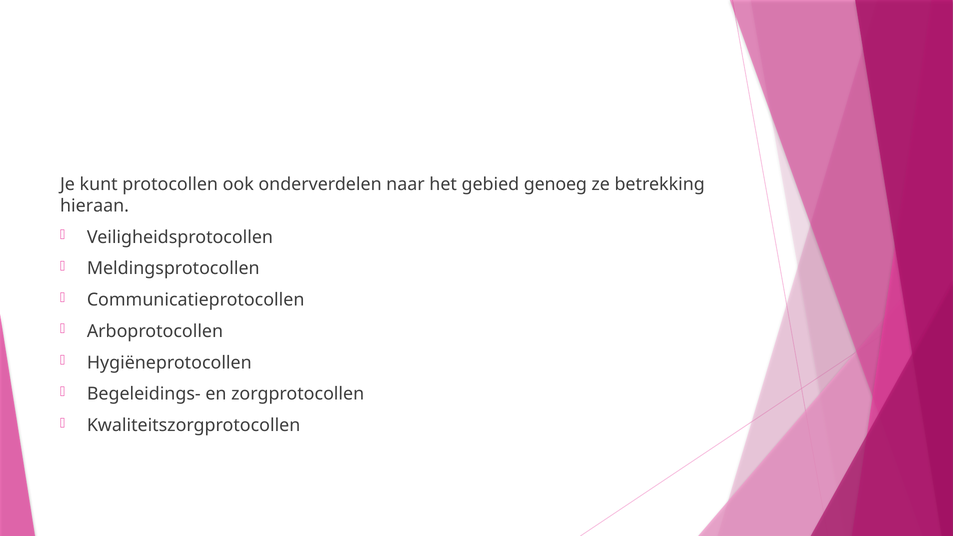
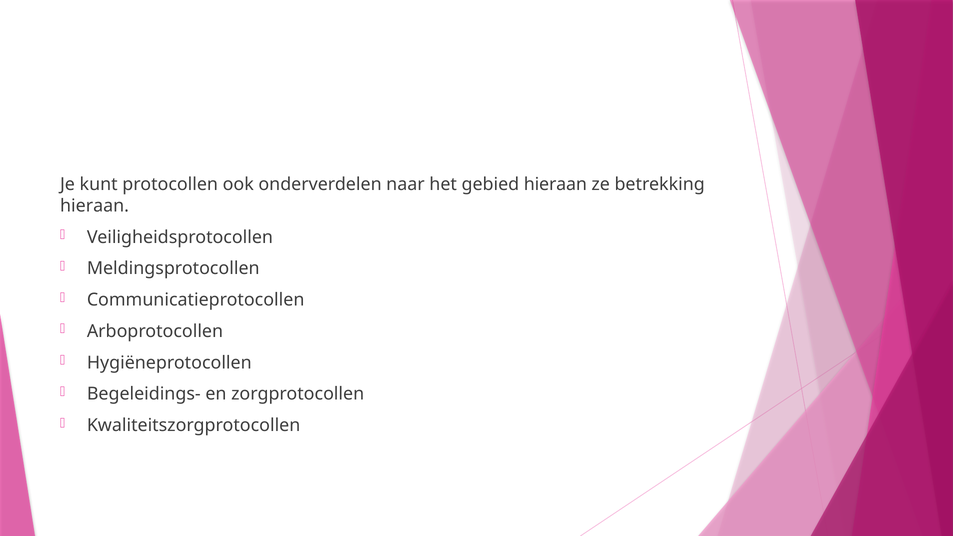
gebied genoeg: genoeg -> hieraan
